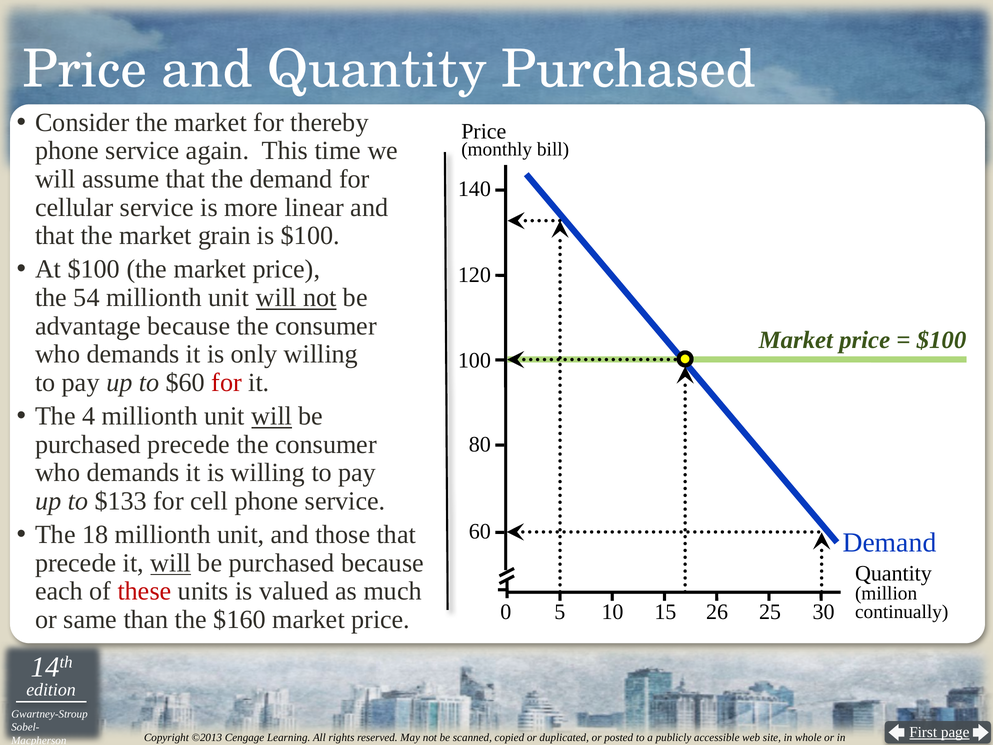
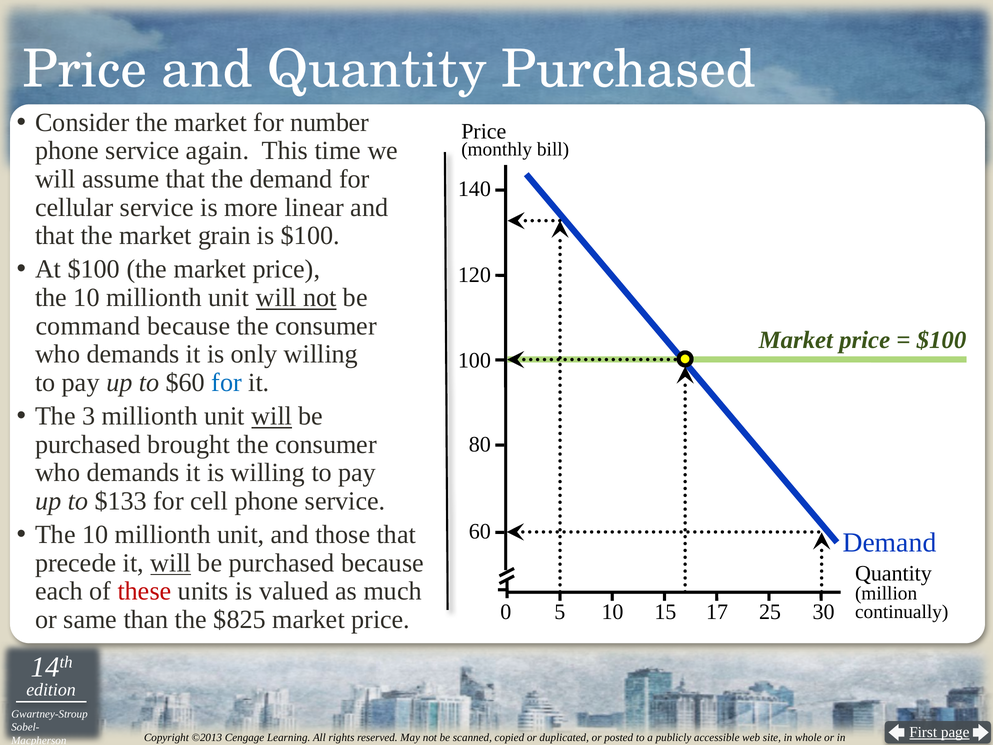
thereby: thereby -> number
54 at (87, 298): 54 -> 10
advantage: advantage -> command
for at (227, 382) colour: red -> blue
4: 4 -> 3
purchased precede: precede -> brought
18 at (95, 534): 18 -> 10
26: 26 -> 17
$160: $160 -> $825
